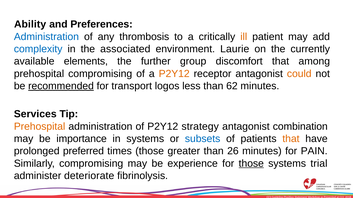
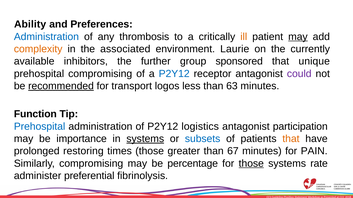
may at (298, 37) underline: none -> present
complexity colour: blue -> orange
elements: elements -> inhibitors
discomfort: discomfort -> sponsored
among: among -> unique
P2Y12 at (174, 74) colour: orange -> blue
could colour: orange -> purple
62: 62 -> 63
Services: Services -> Function
Prehospital at (40, 127) colour: orange -> blue
strategy: strategy -> logistics
combination: combination -> participation
systems at (145, 139) underline: none -> present
preferred: preferred -> restoring
26: 26 -> 67
experience: experience -> percentage
trial: trial -> rate
deteriorate: deteriorate -> preferential
